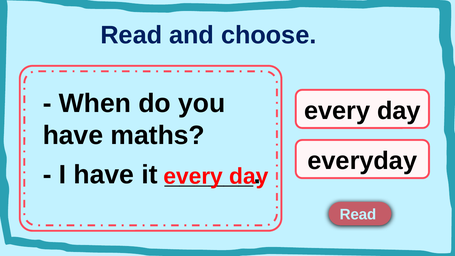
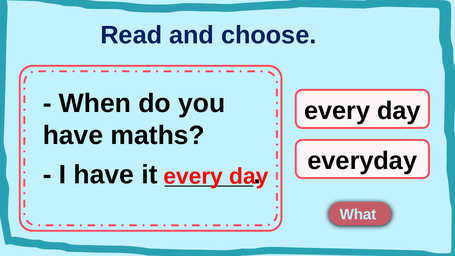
Read at (358, 215): Read -> What
